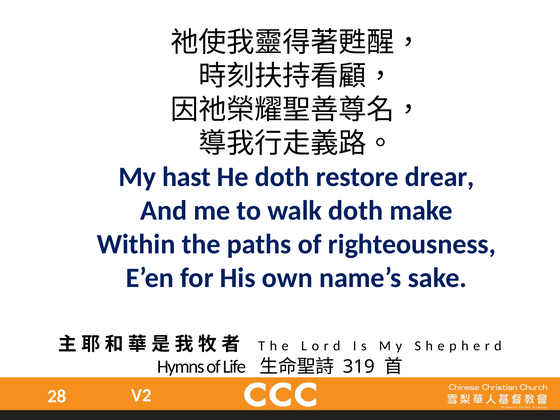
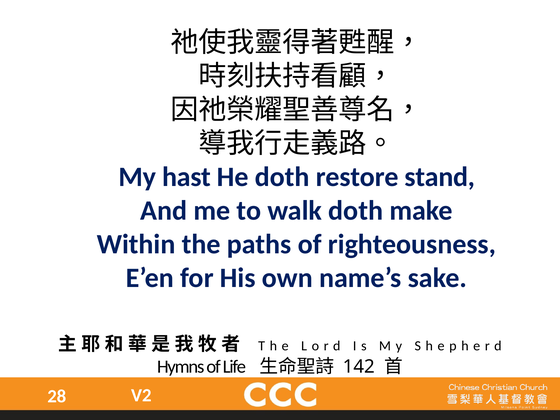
drear: drear -> stand
319: 319 -> 142
